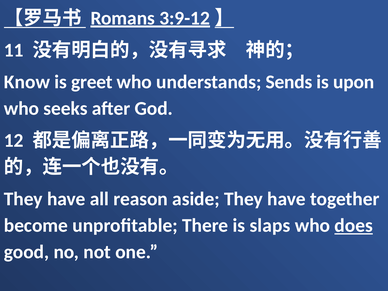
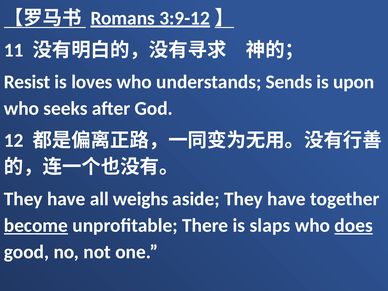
Know: Know -> Resist
greet: greet -> loves
reason: reason -> weighs
become underline: none -> present
